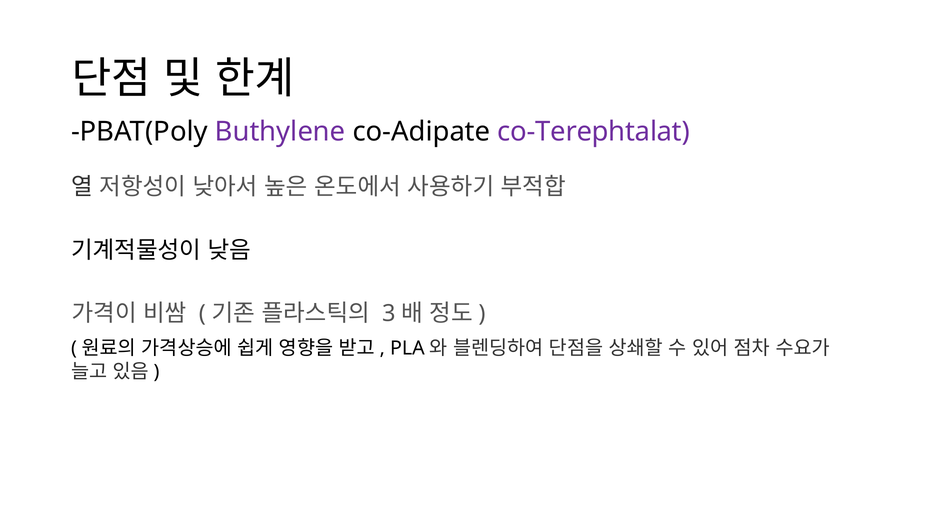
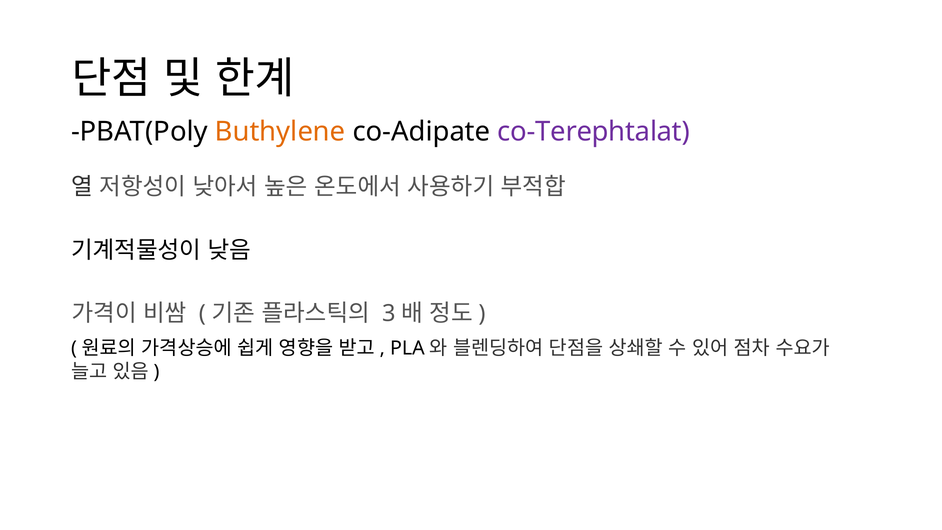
Buthylene colour: purple -> orange
